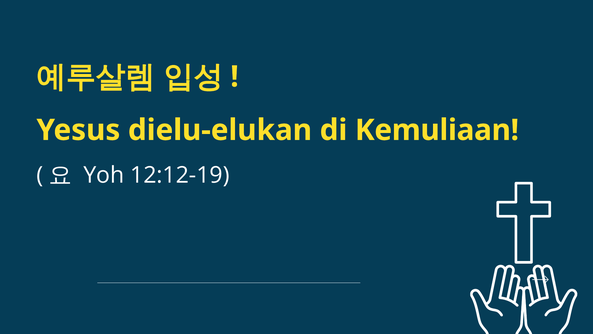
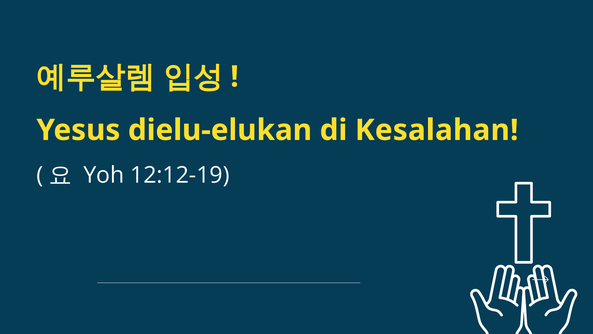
Kemuliaan: Kemuliaan -> Kesalahan
